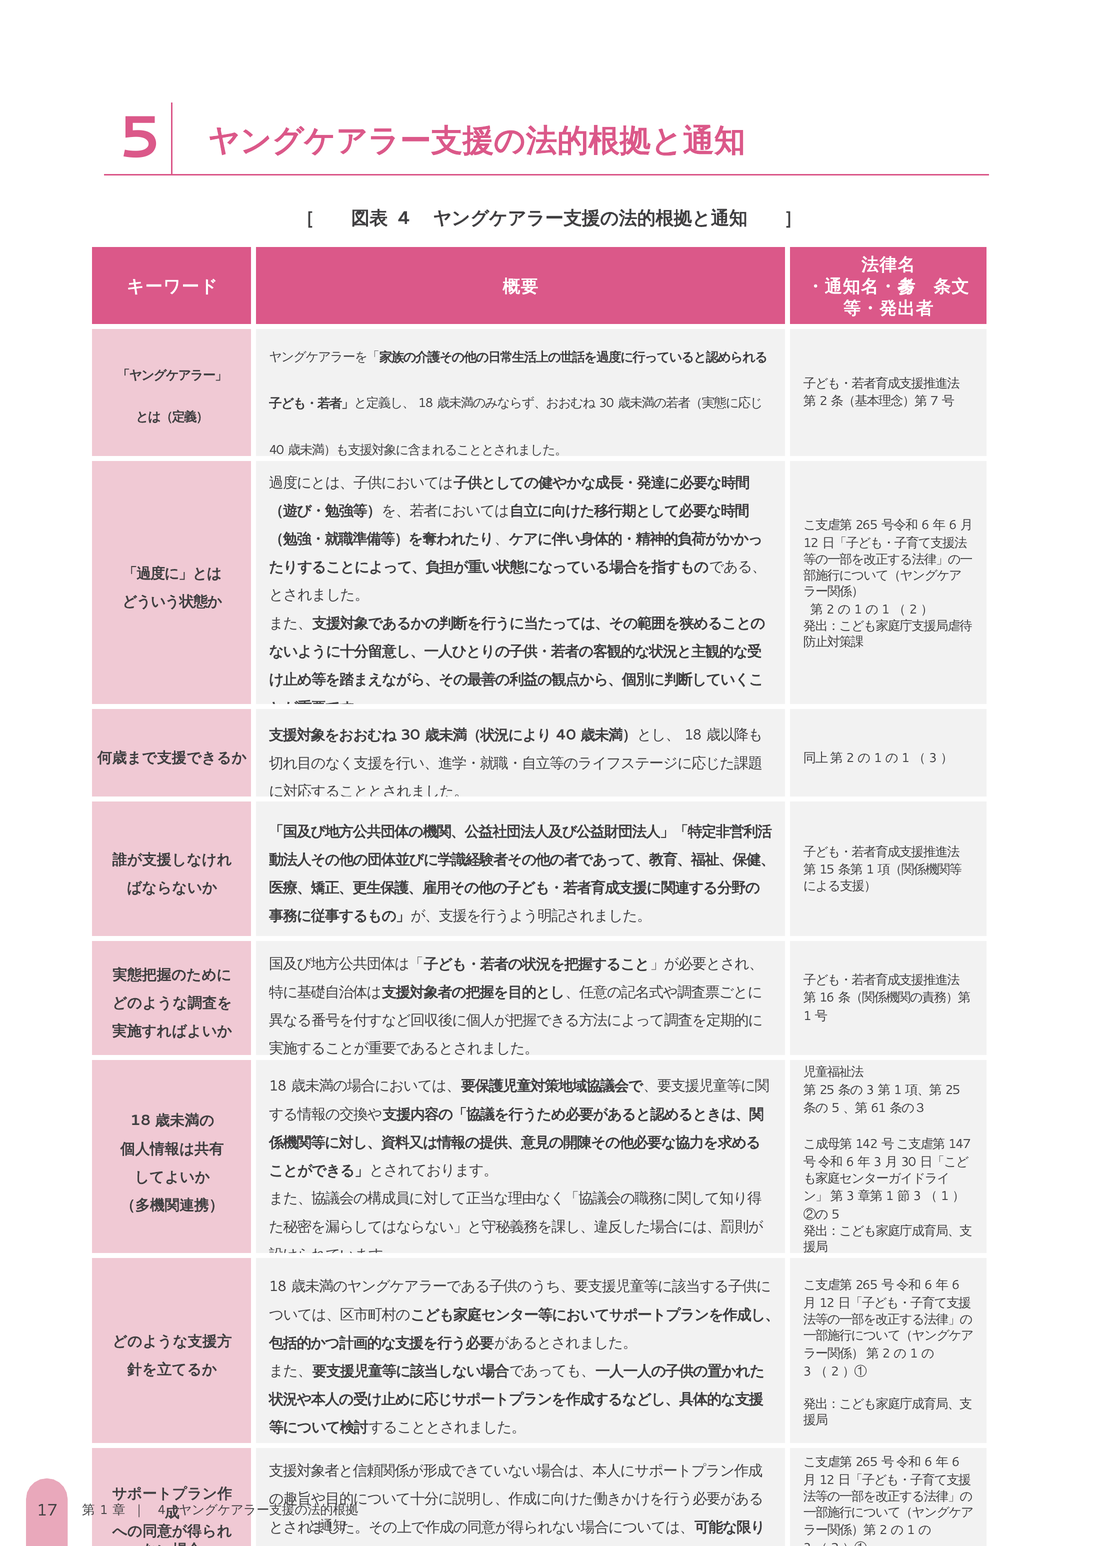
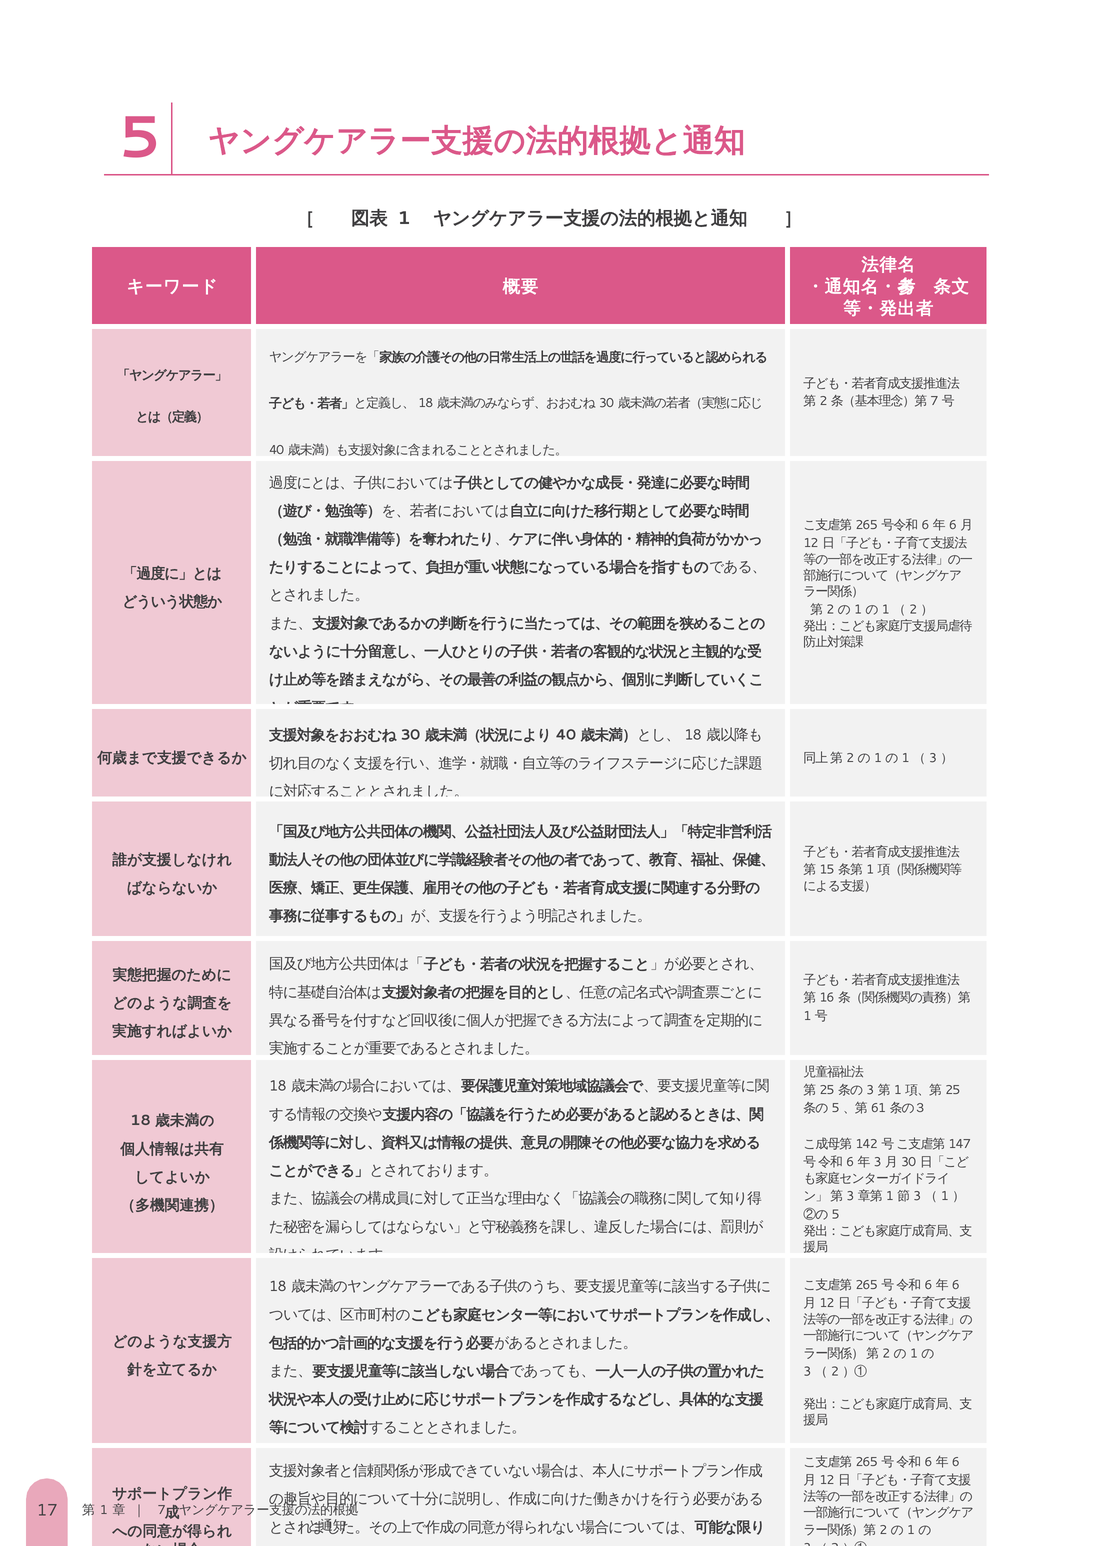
4 at (404, 218): 4 -> 1
4 at (162, 1510): 4 -> 7
